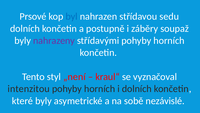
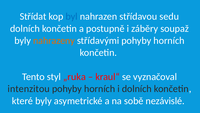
Prsové: Prsové -> Střídat
nahrazeny colour: purple -> orange
„není: „není -> „ruka
